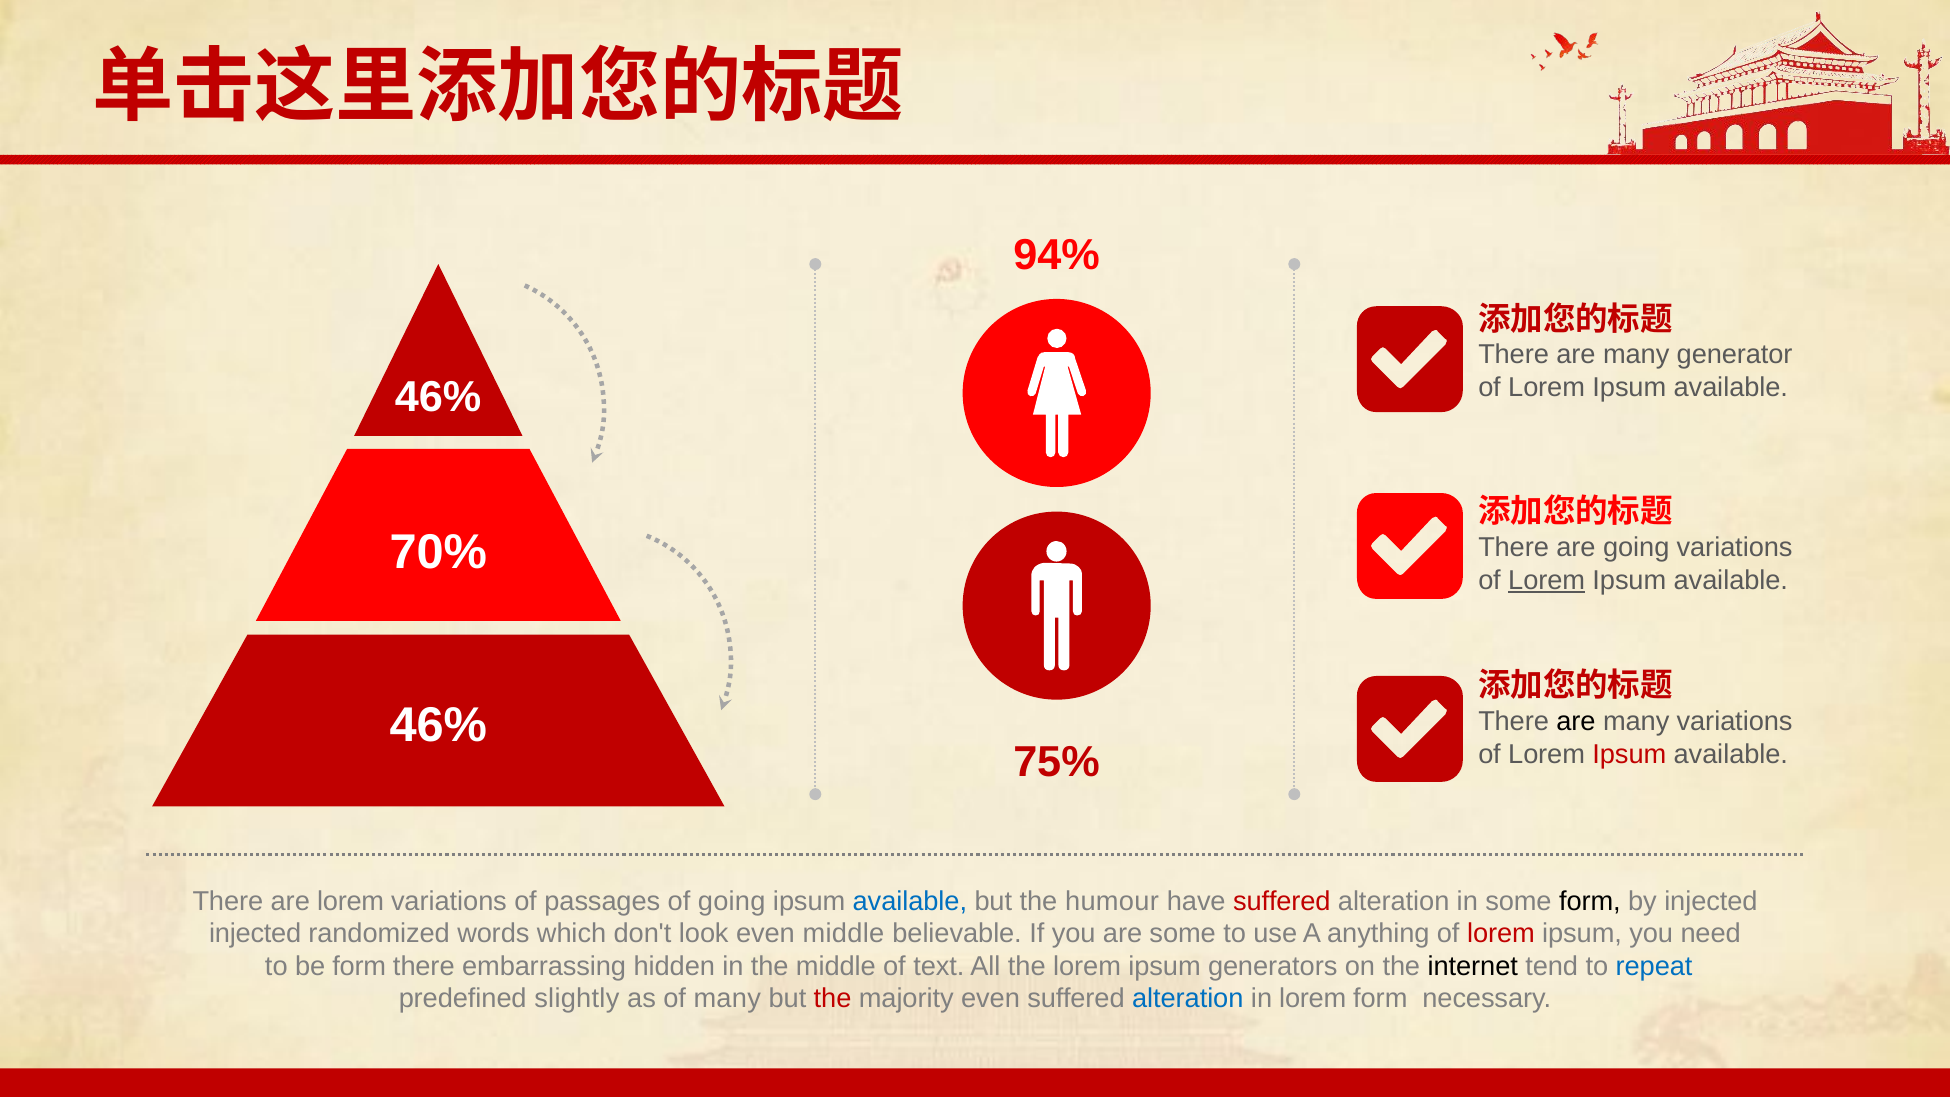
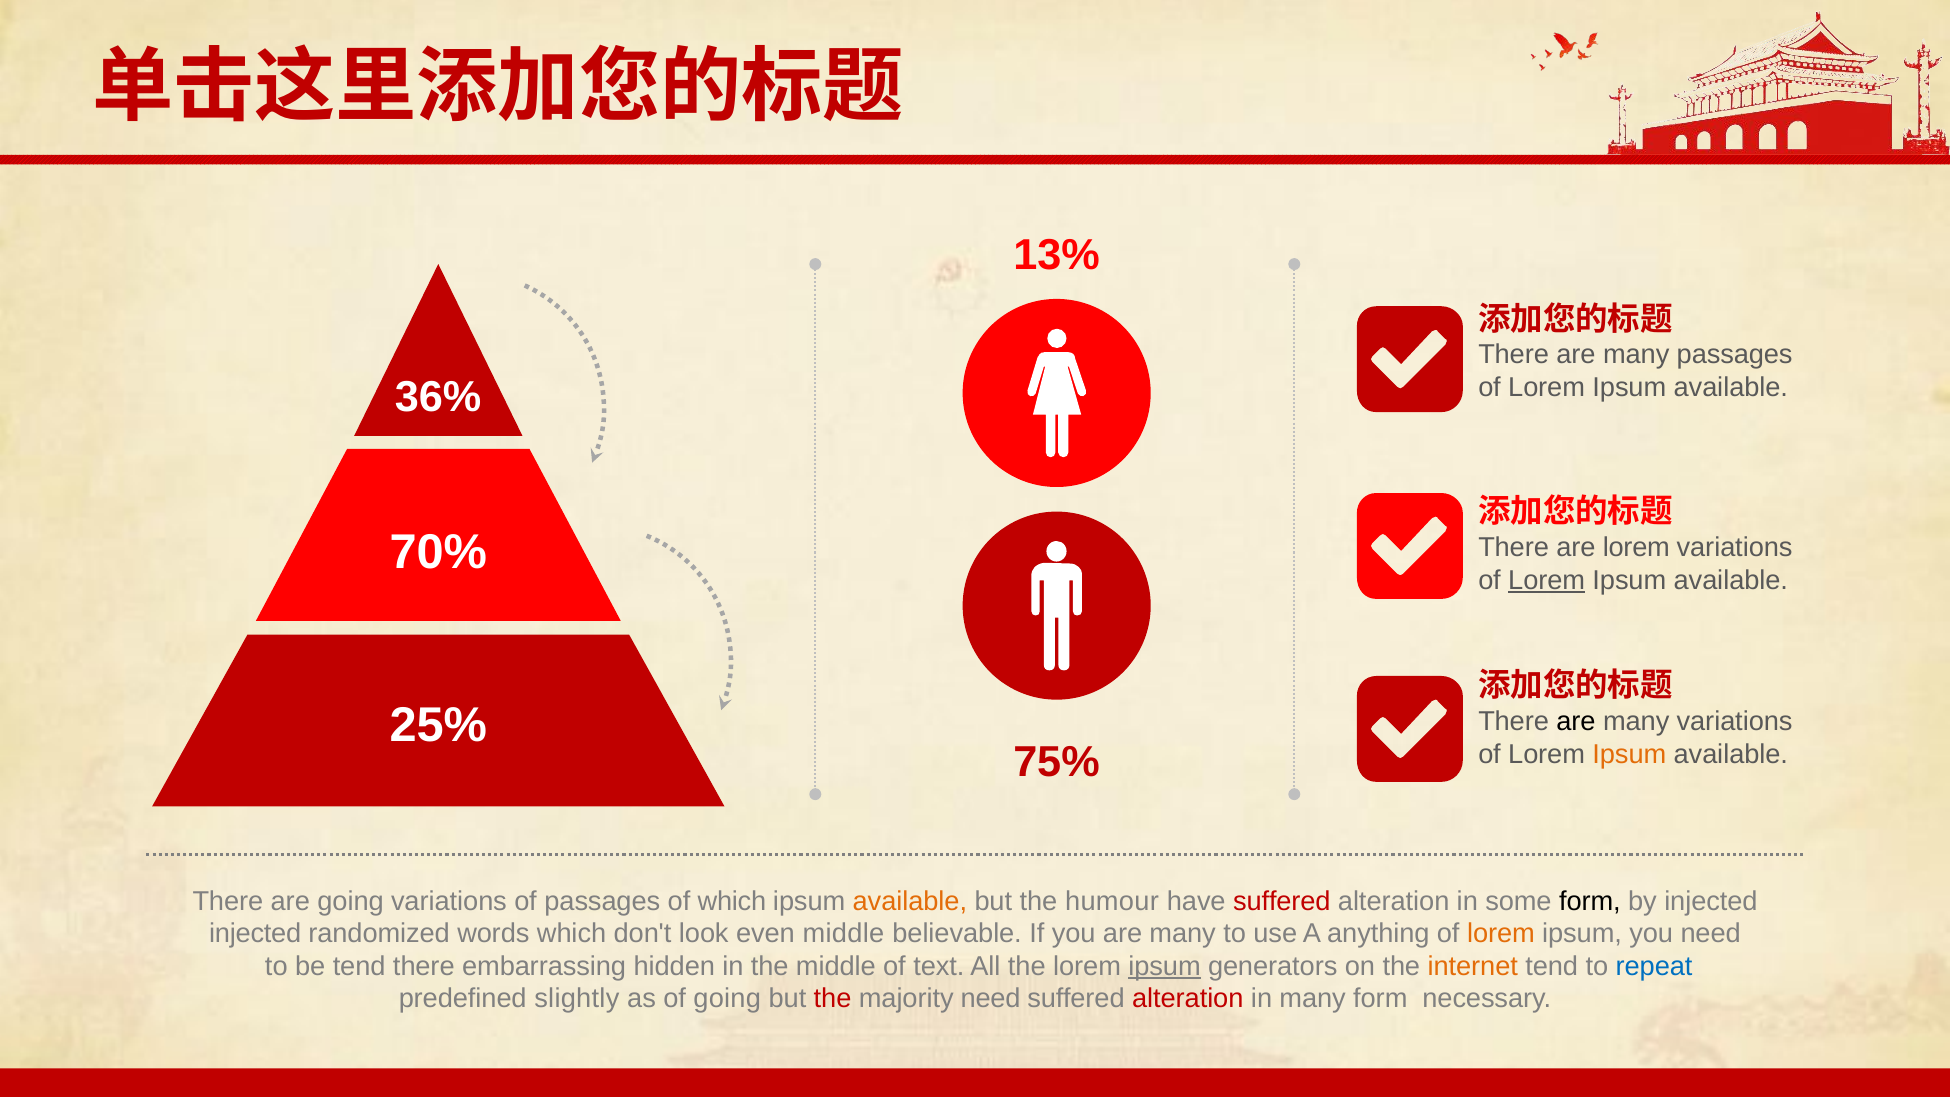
94%: 94% -> 13%
many generator: generator -> passages
46% at (438, 398): 46% -> 36%
are going: going -> lorem
46% at (438, 725): 46% -> 25%
Ipsum at (1629, 754) colour: red -> orange
are lorem: lorem -> going
of going: going -> which
available at (910, 901) colour: blue -> orange
you are some: some -> many
lorem at (1501, 934) colour: red -> orange
be form: form -> tend
ipsum at (1165, 966) underline: none -> present
internet colour: black -> orange
of many: many -> going
majority even: even -> need
alteration at (1188, 999) colour: blue -> red
in lorem: lorem -> many
